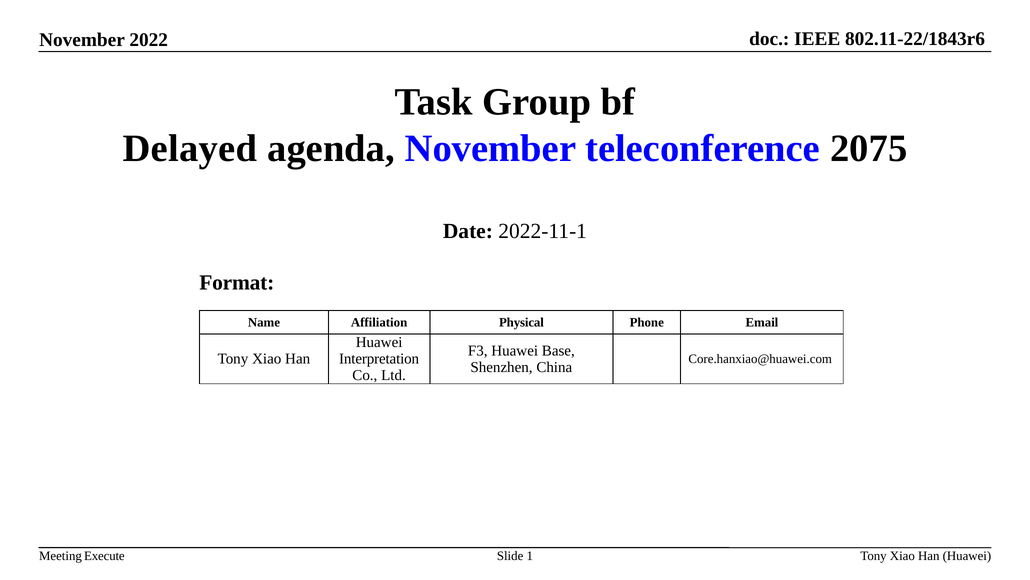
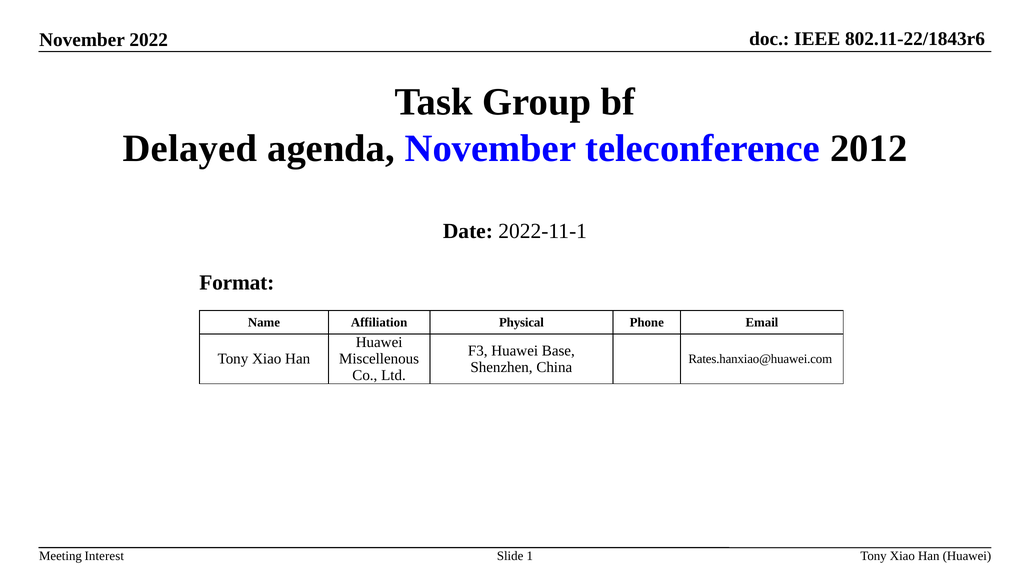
2075: 2075 -> 2012
Interpretation: Interpretation -> Miscellenous
Core.hanxiao@huawei.com: Core.hanxiao@huawei.com -> Rates.hanxiao@huawei.com
Execute: Execute -> Interest
